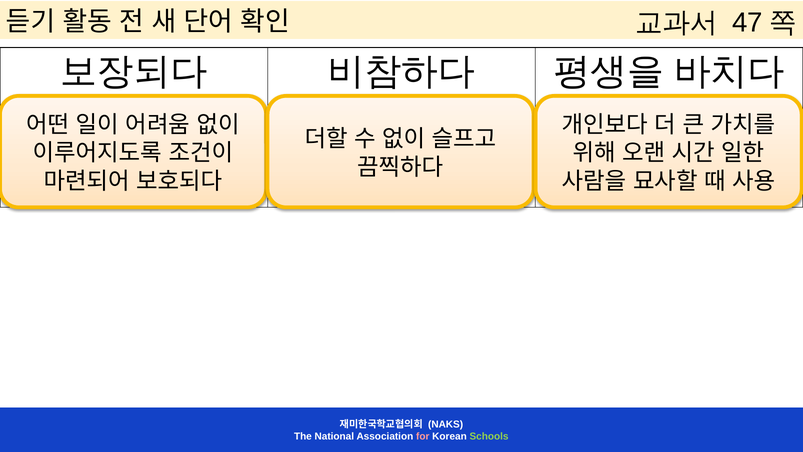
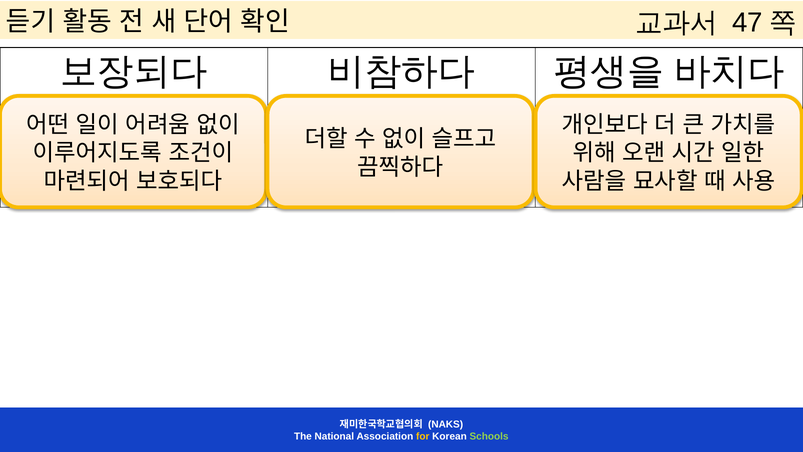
for colour: pink -> yellow
